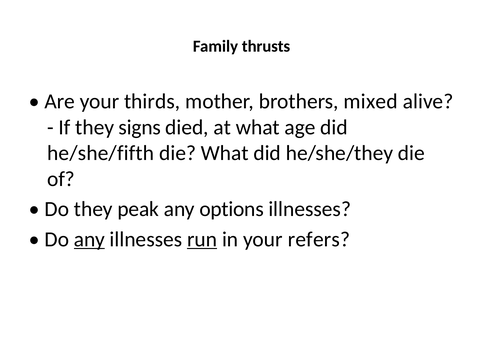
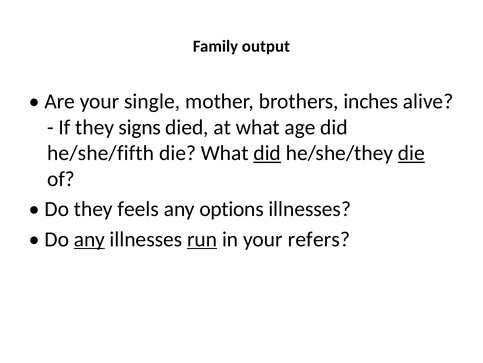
thrusts: thrusts -> output
thirds: thirds -> single
mixed: mixed -> inches
did at (267, 153) underline: none -> present
die at (411, 153) underline: none -> present
peak: peak -> feels
